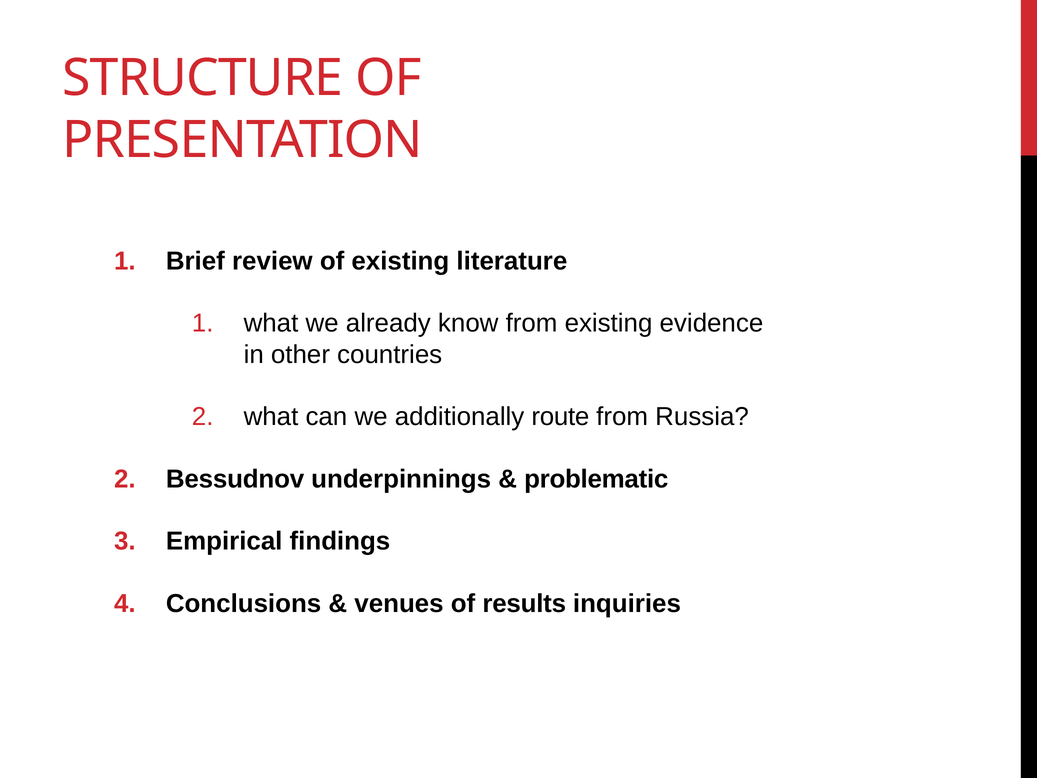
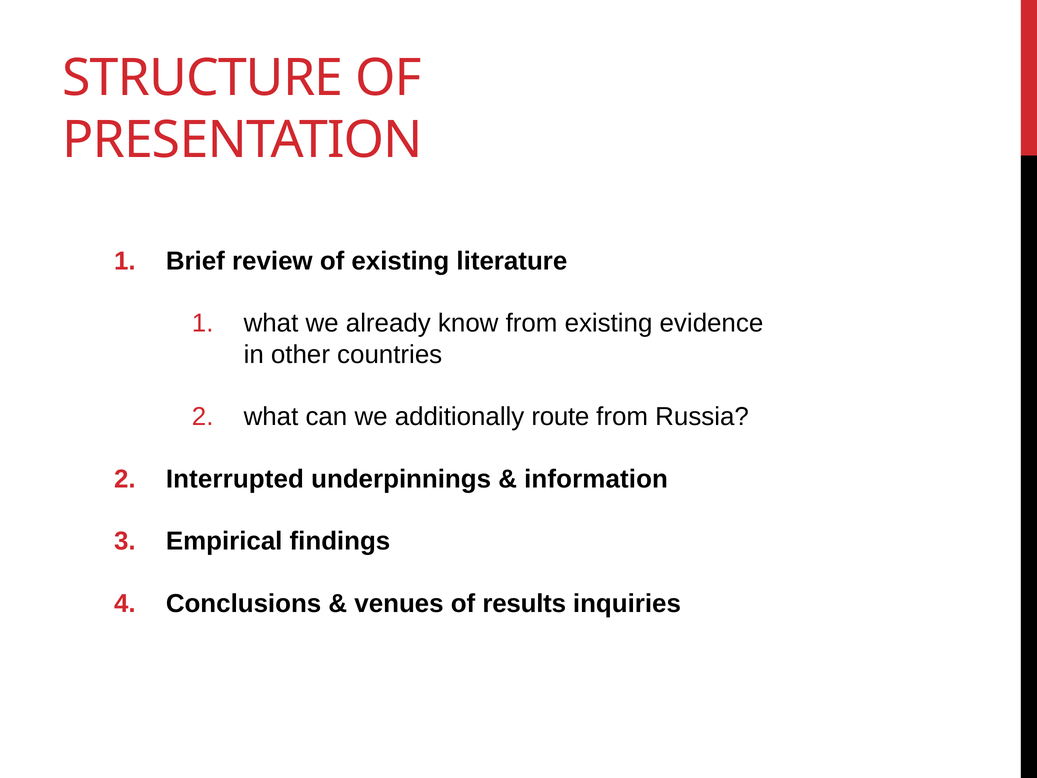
Bessudnov: Bessudnov -> Interrupted
problematic: problematic -> information
